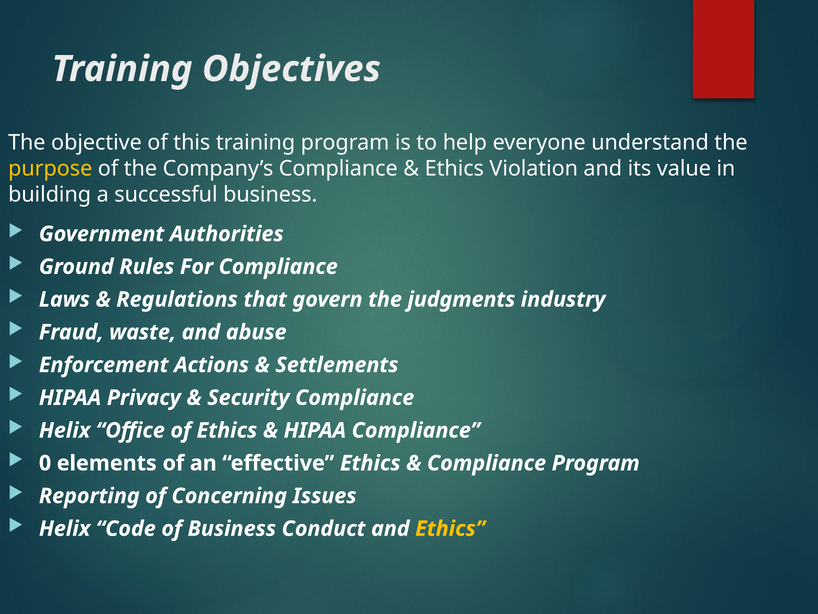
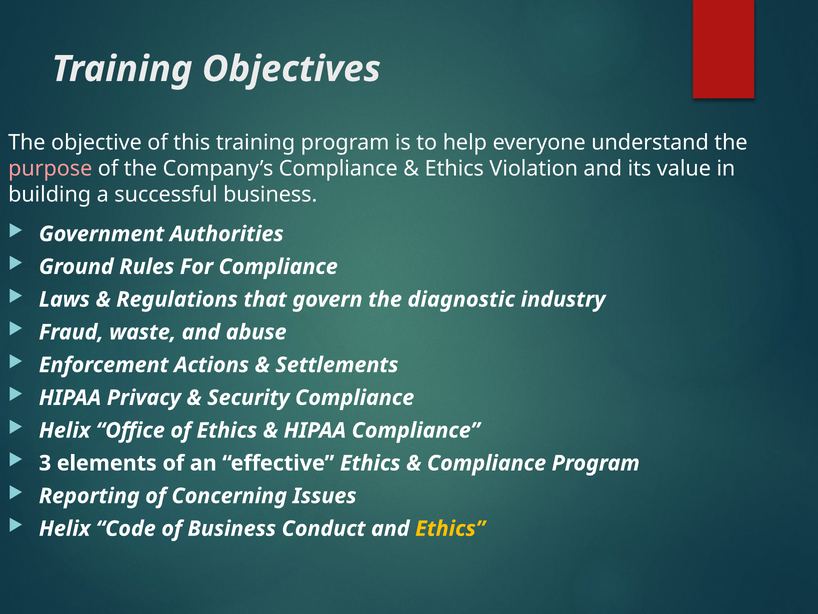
purpose colour: yellow -> pink
judgments: judgments -> diagnostic
0: 0 -> 3
